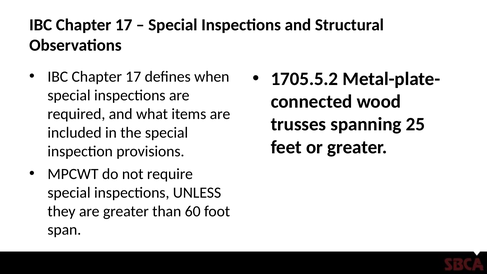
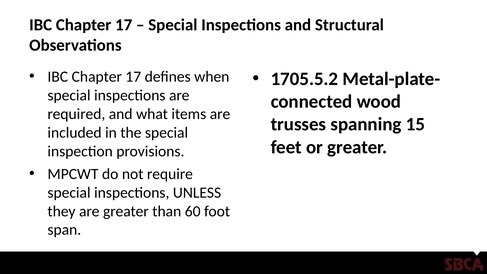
25: 25 -> 15
